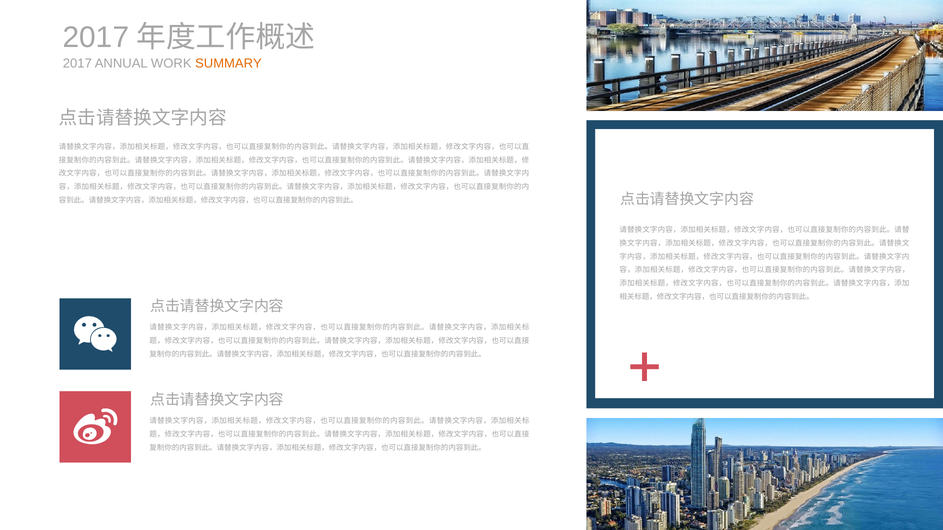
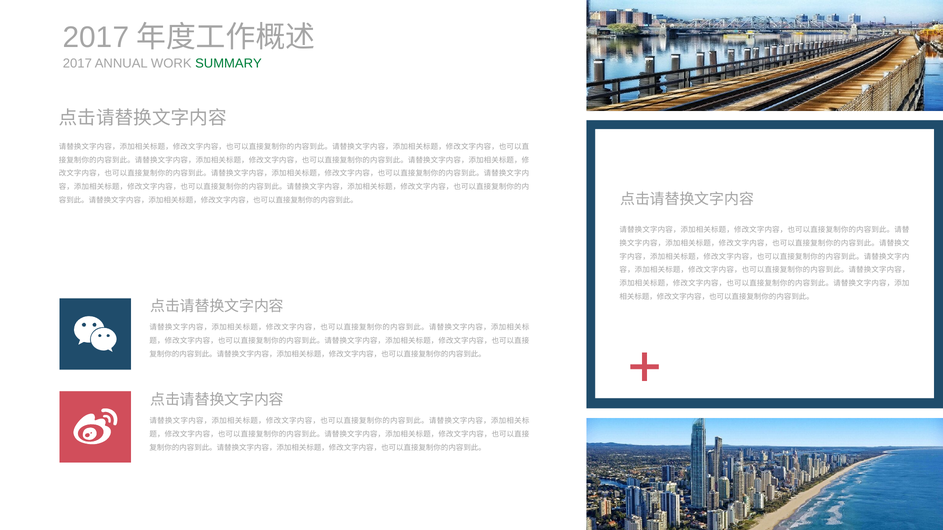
SUMMARY colour: orange -> green
